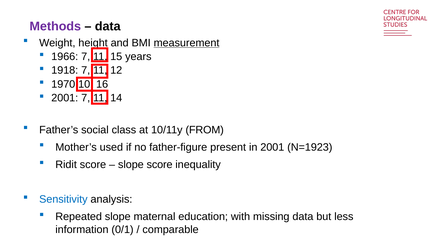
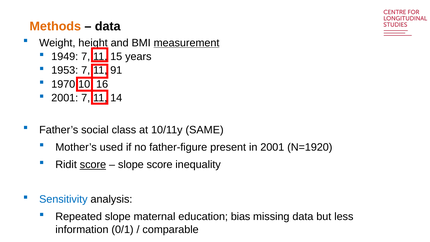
Methods colour: purple -> orange
1966: 1966 -> 1949
1918: 1918 -> 1953
12: 12 -> 91
FROM: FROM -> SAME
N=1923: N=1923 -> N=1920
score at (93, 165) underline: none -> present
with: with -> bias
